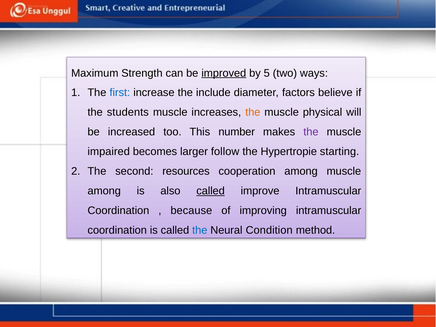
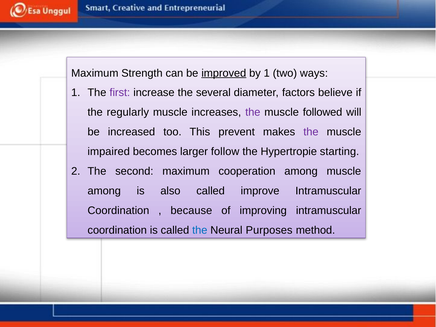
by 5: 5 -> 1
first colour: blue -> purple
include: include -> several
students: students -> regularly
the at (253, 112) colour: orange -> purple
physical: physical -> followed
number: number -> prevent
second resources: resources -> maximum
called at (211, 191) underline: present -> none
Condition: Condition -> Purposes
